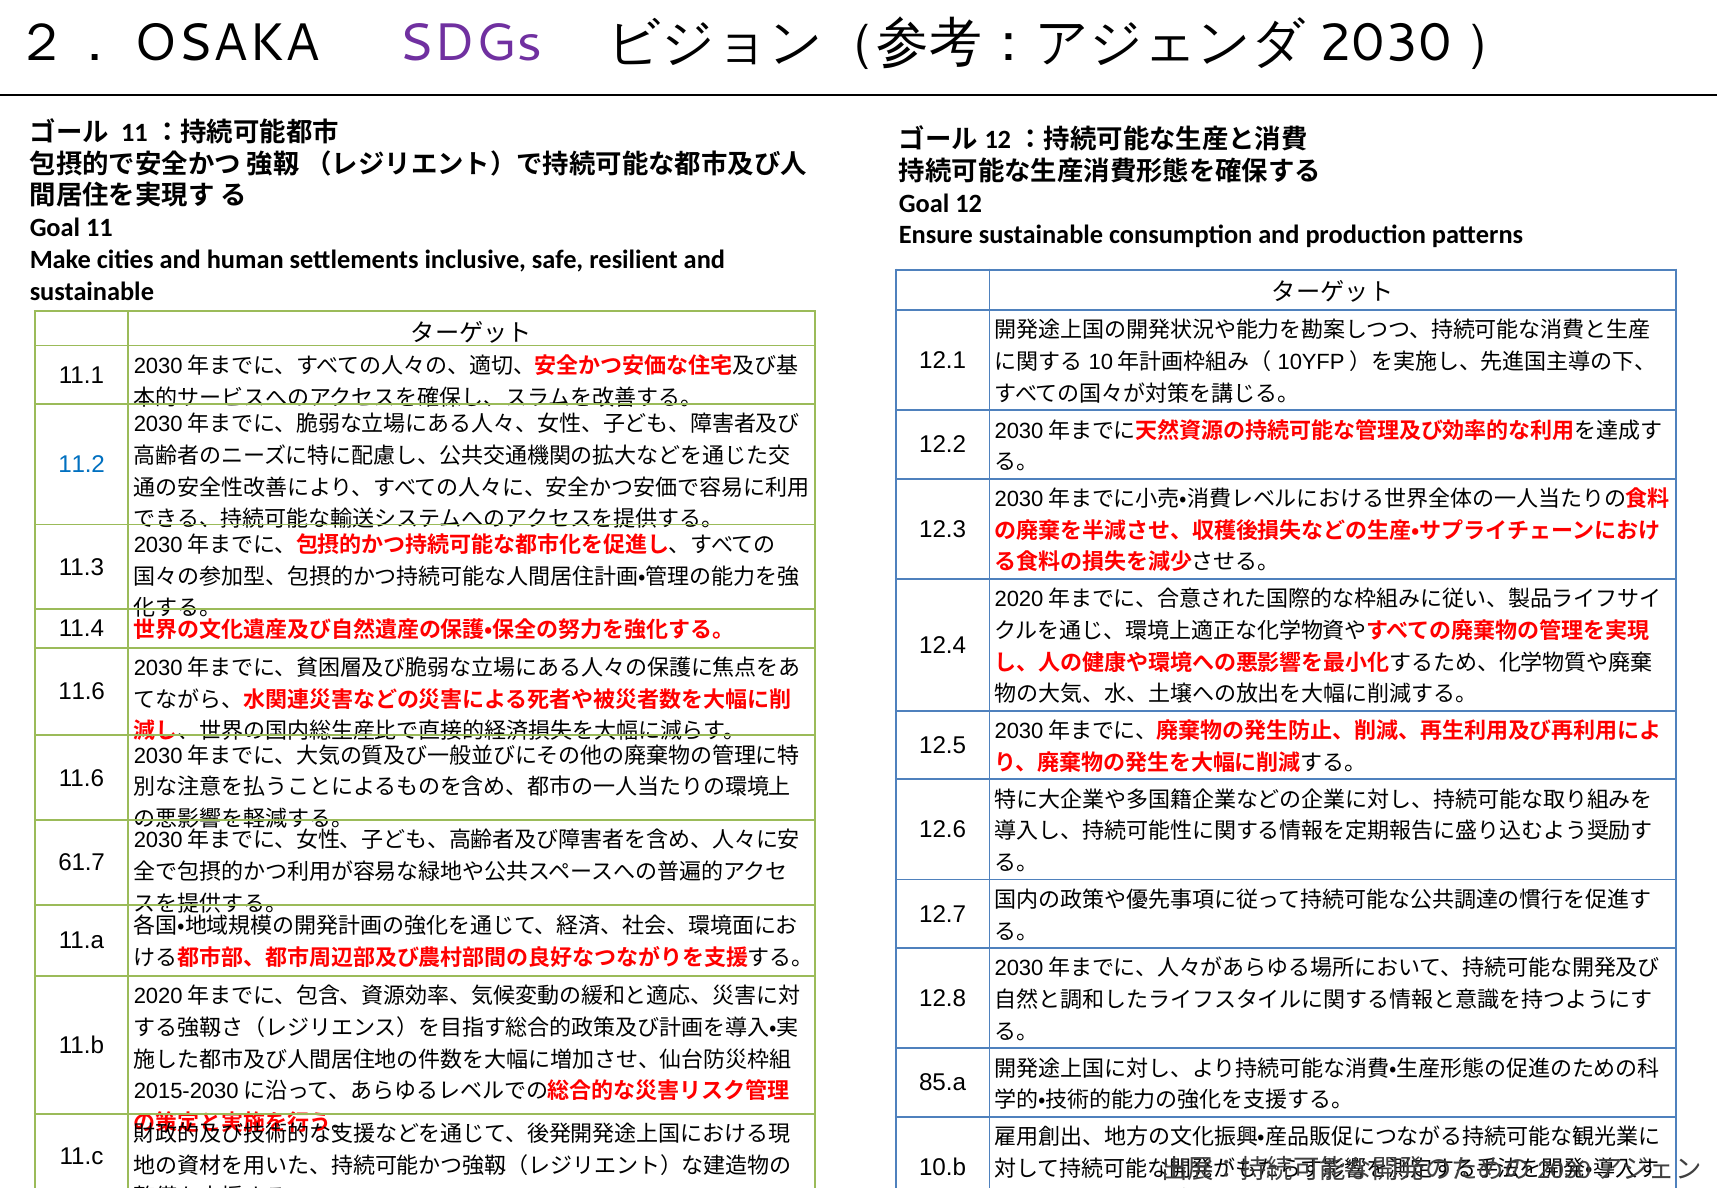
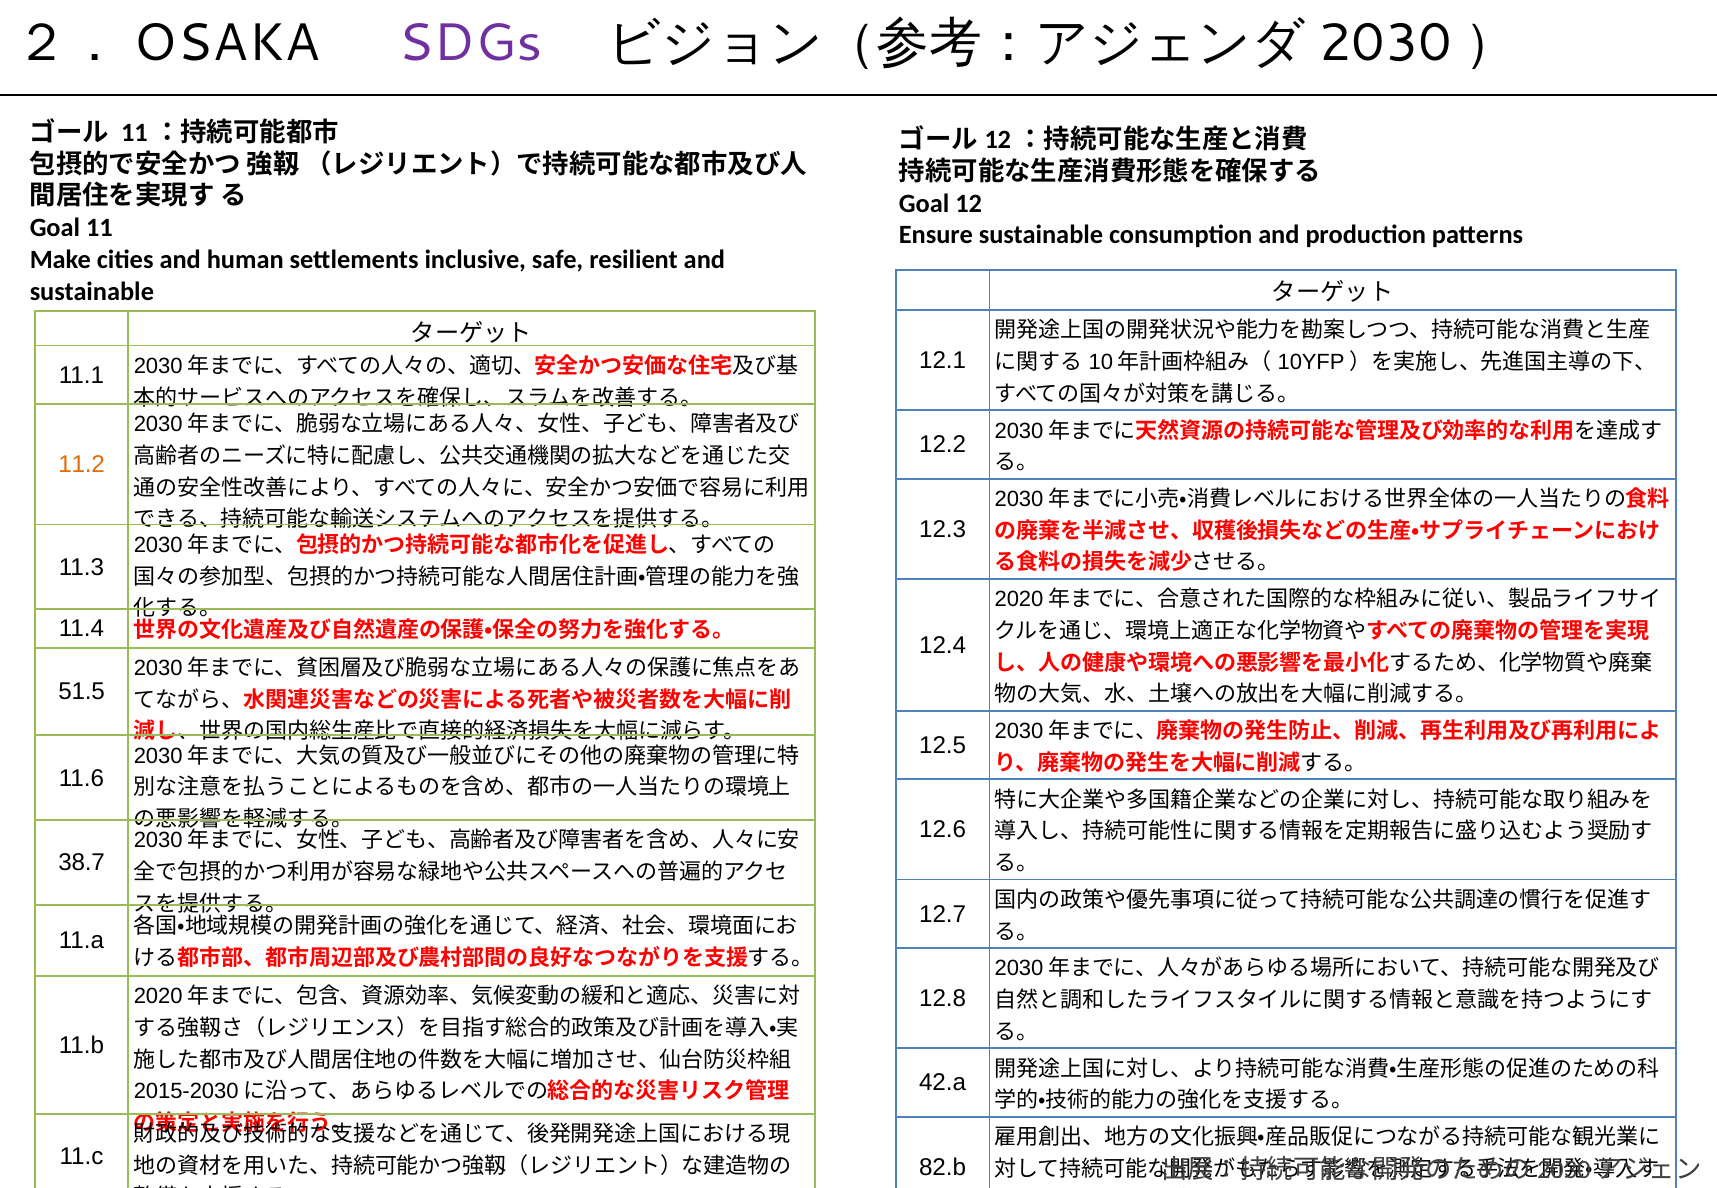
11.2 colour: blue -> orange
11.6 at (82, 692): 11.6 -> 51.5
61.7: 61.7 -> 38.7
85.a: 85.a -> 42.a
10.b: 10.b -> 82.b
